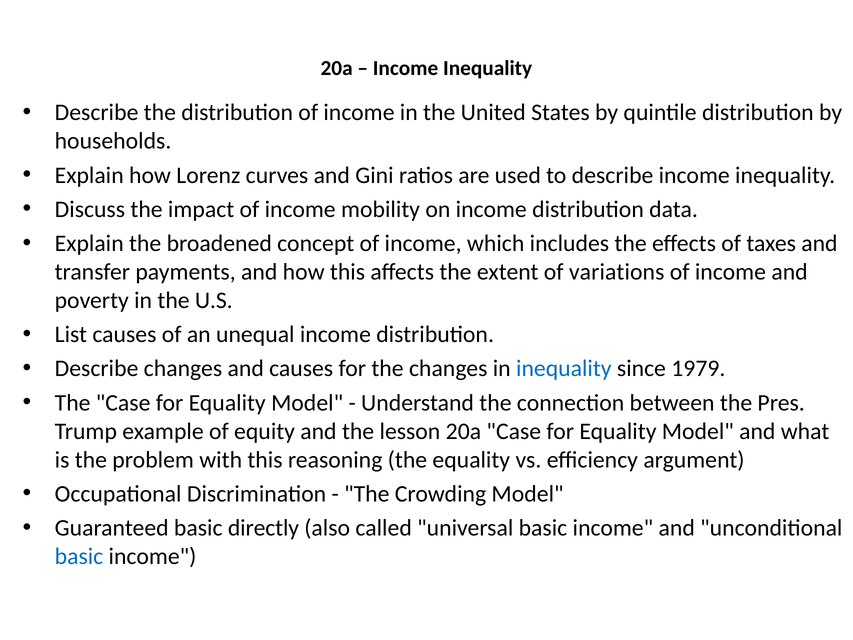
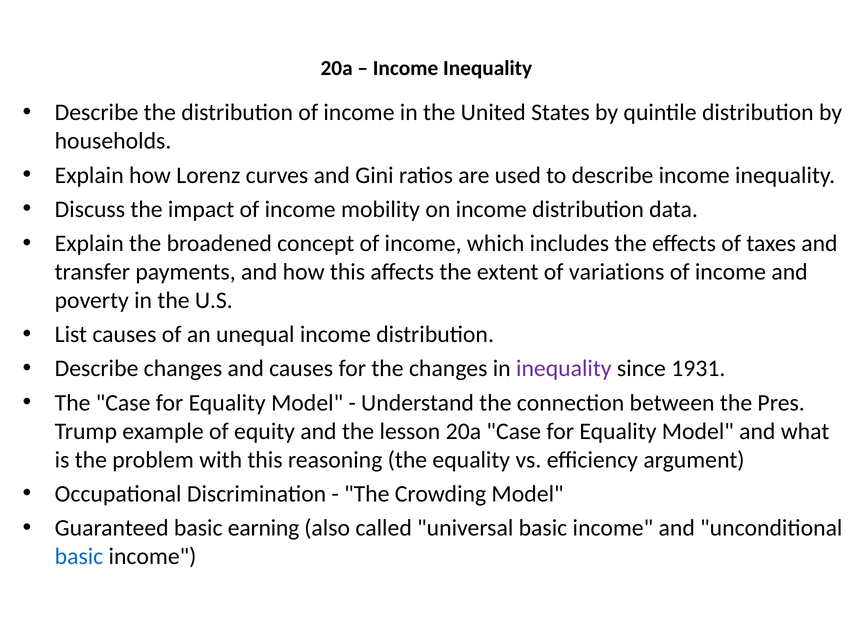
inequality at (564, 369) colour: blue -> purple
1979: 1979 -> 1931
directly: directly -> earning
